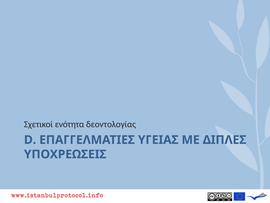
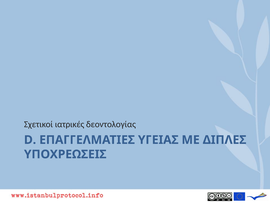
ενότητα: ενότητα -> ιατρικές
